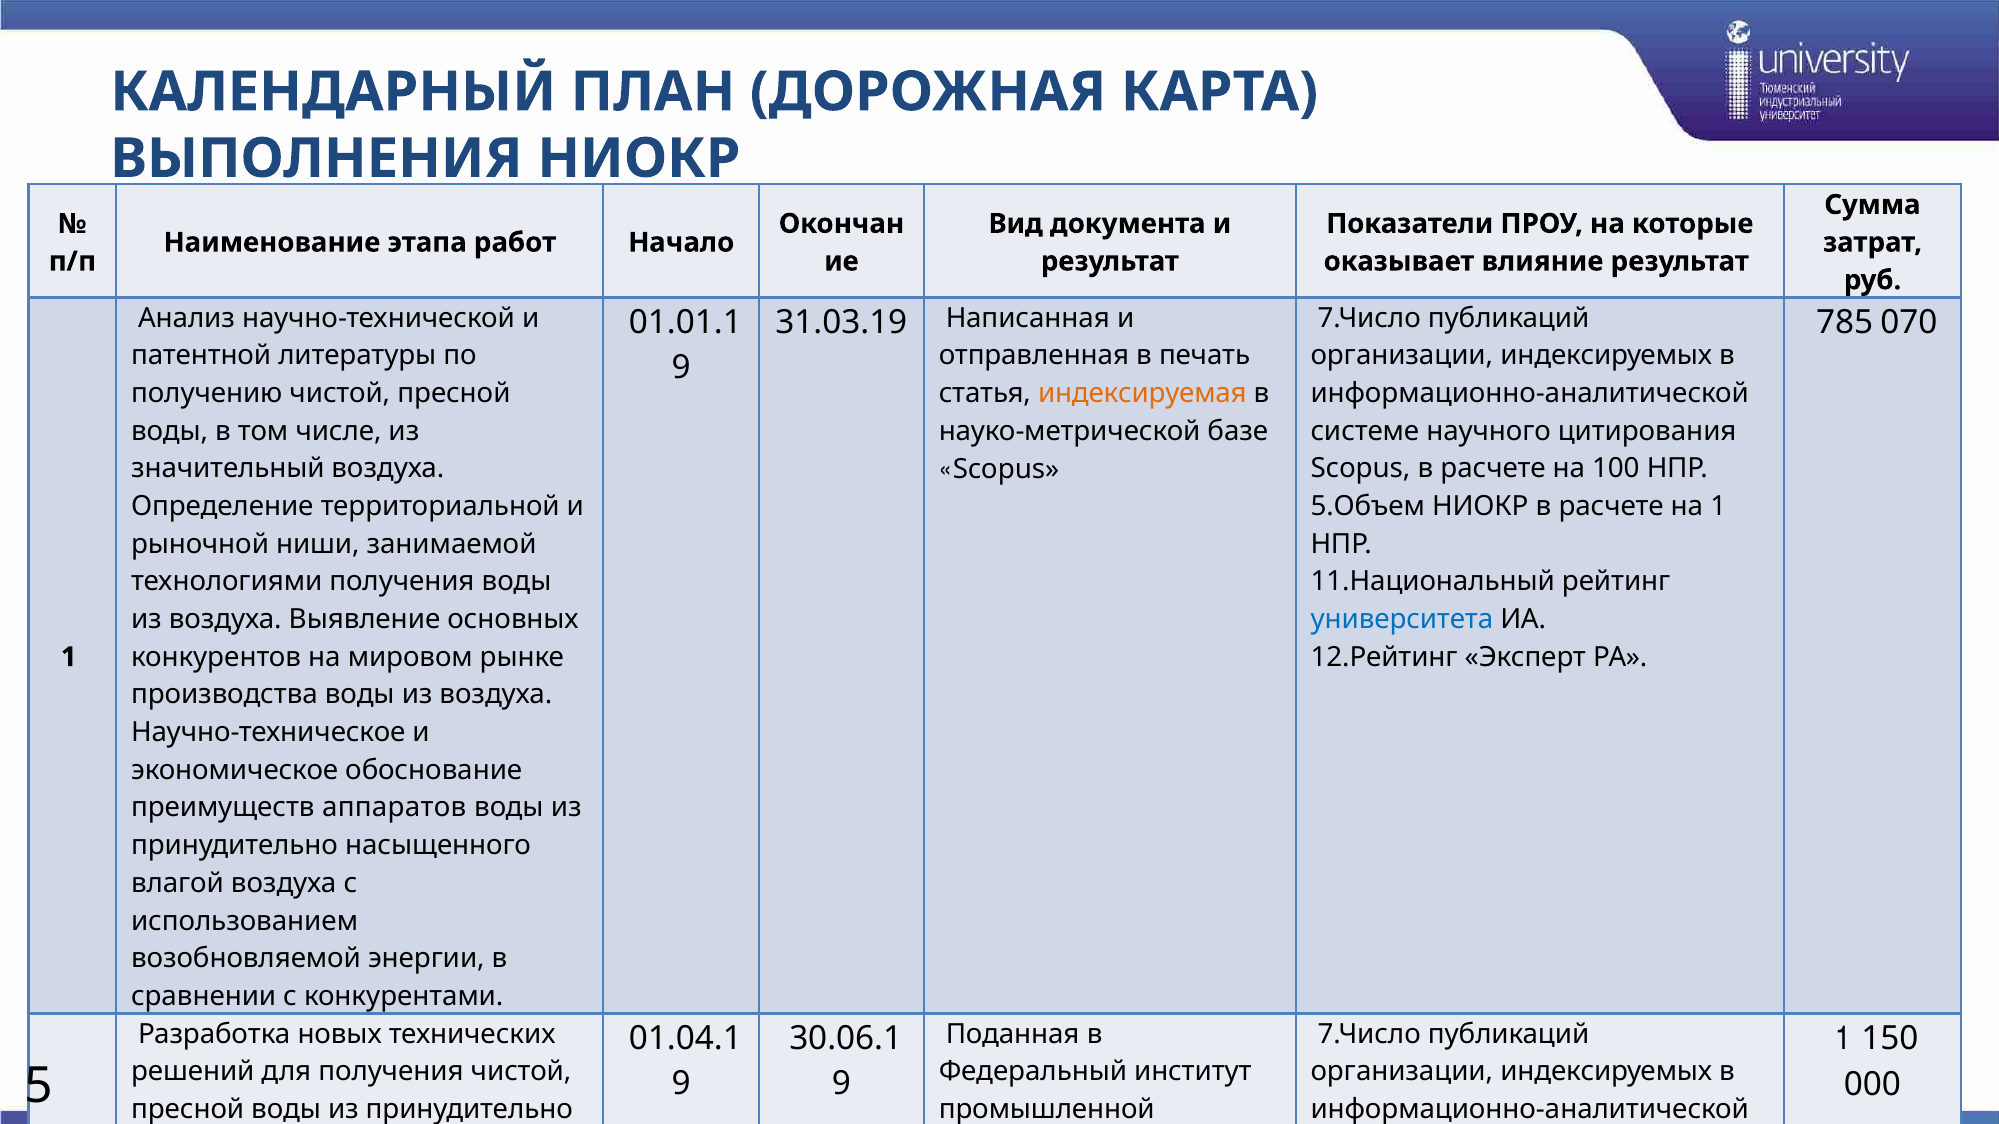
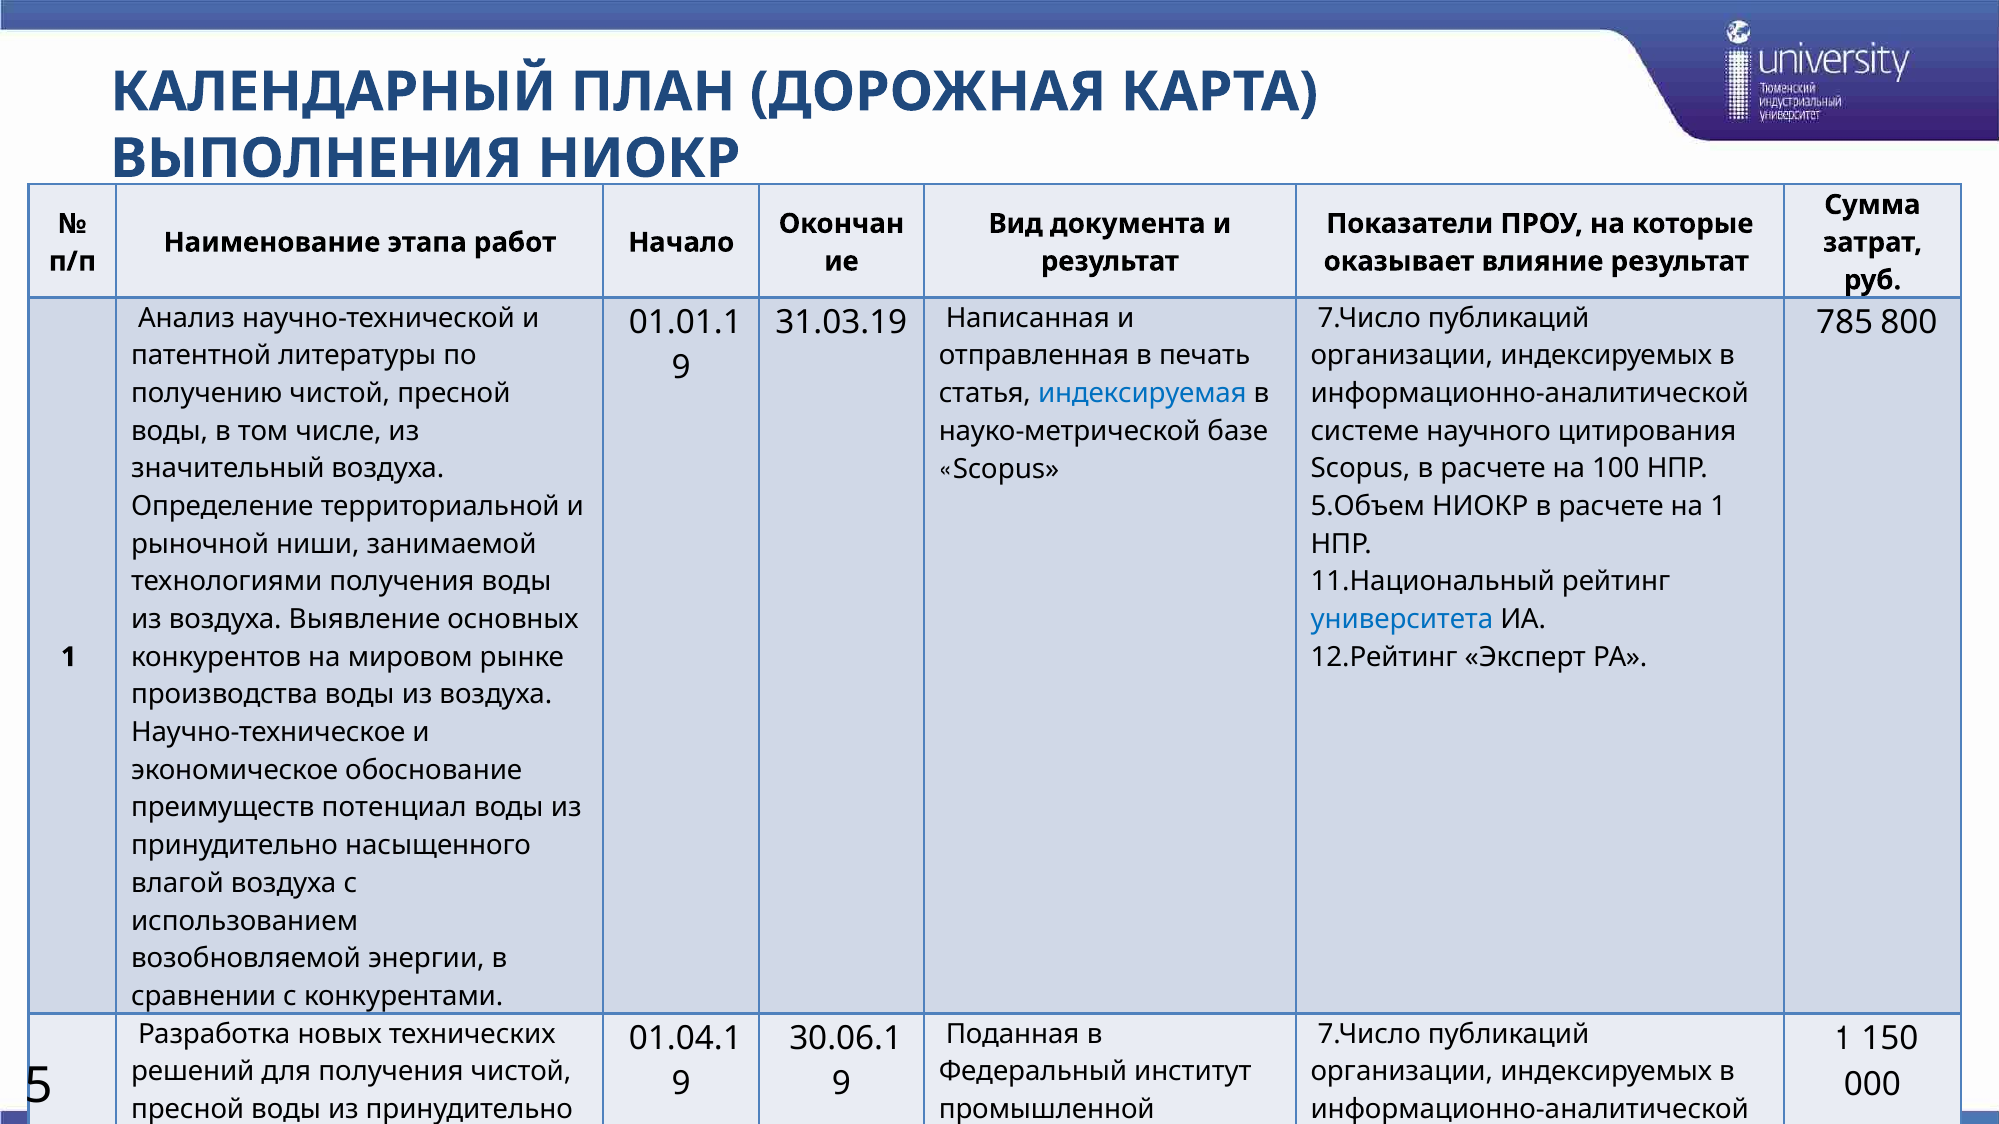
070: 070 -> 800
индексируемая at (1142, 393) colour: orange -> blue
аппаратов: аппаратов -> потенциал
